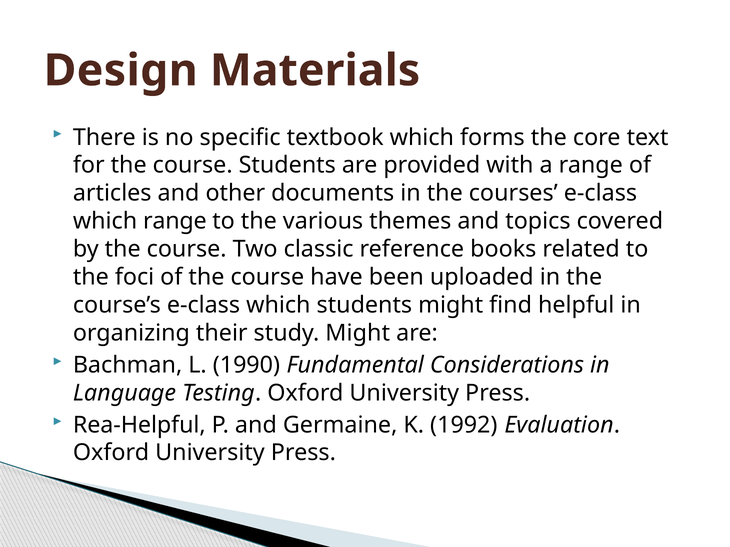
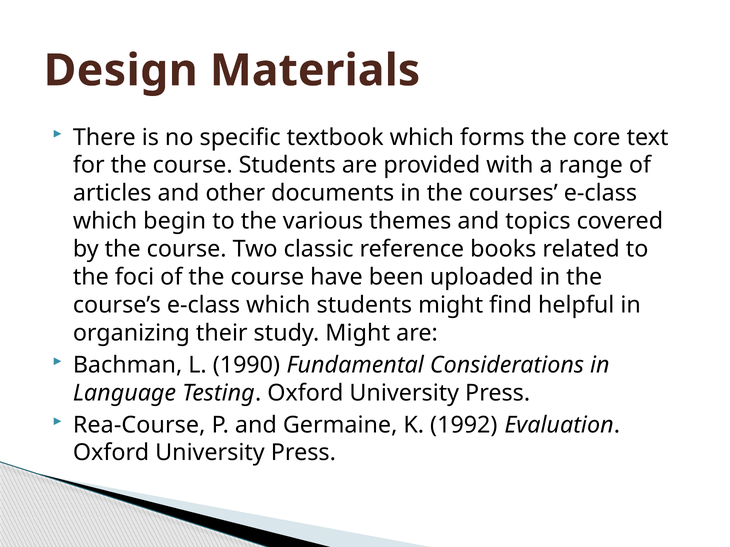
which range: range -> begin
Rea-Helpful: Rea-Helpful -> Rea-Course
